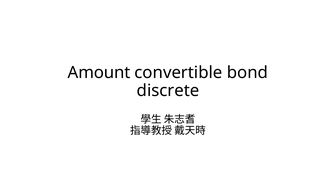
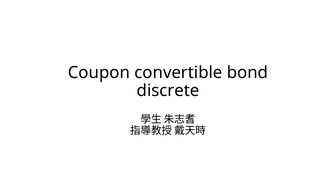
Amount: Amount -> Coupon
